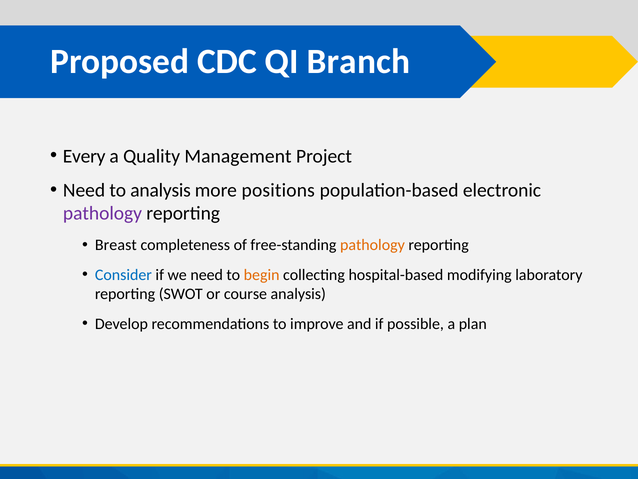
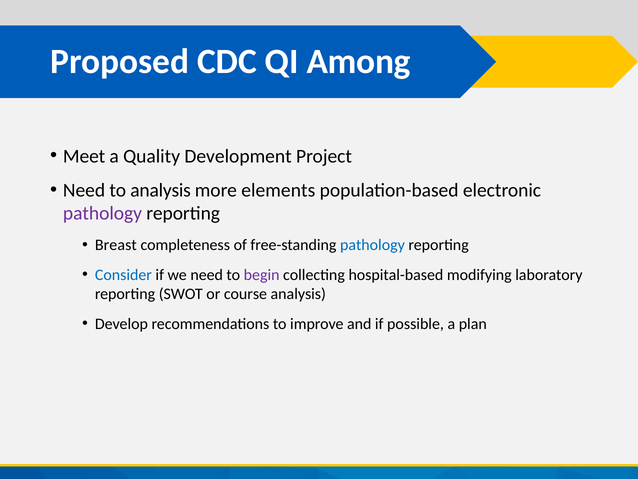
Branch: Branch -> Among
Every: Every -> Meet
Management: Management -> Development
positions: positions -> elements
pathology at (372, 245) colour: orange -> blue
begin colour: orange -> purple
